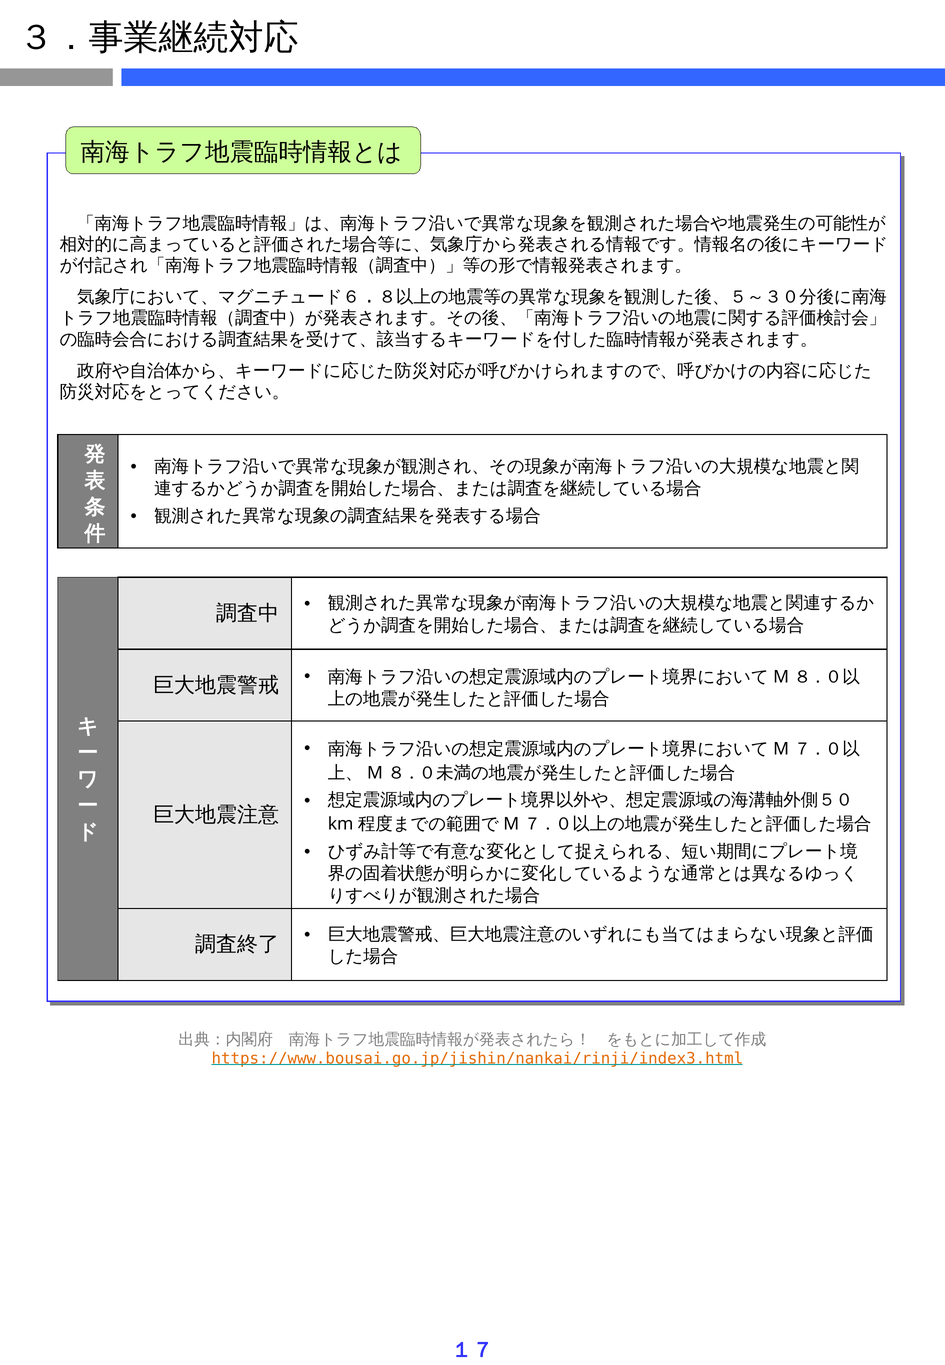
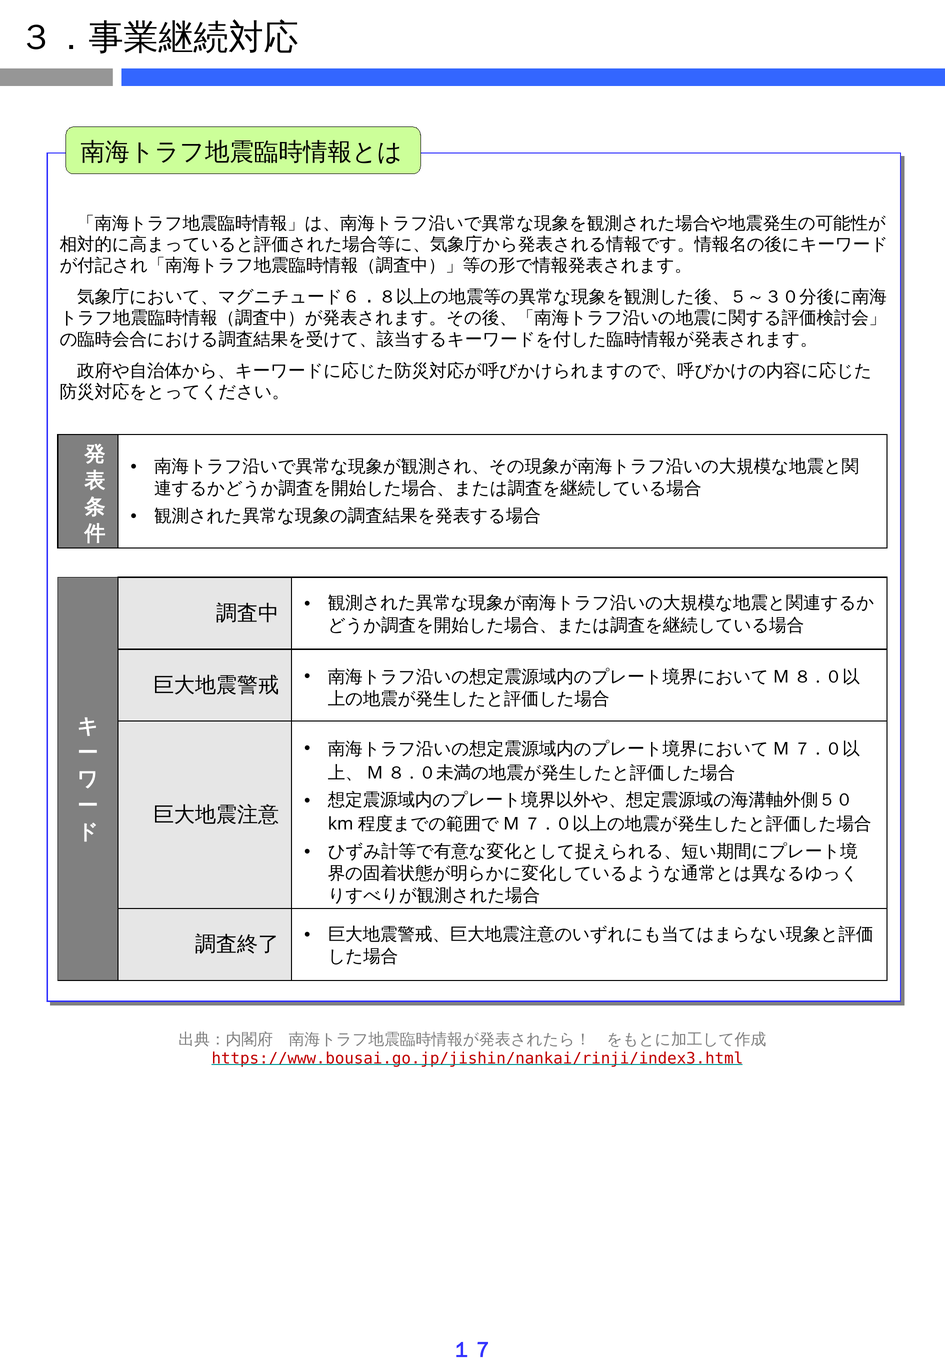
https://www.bousai.go.jp/jishin/nankai/rinji/index3.html colour: orange -> red
